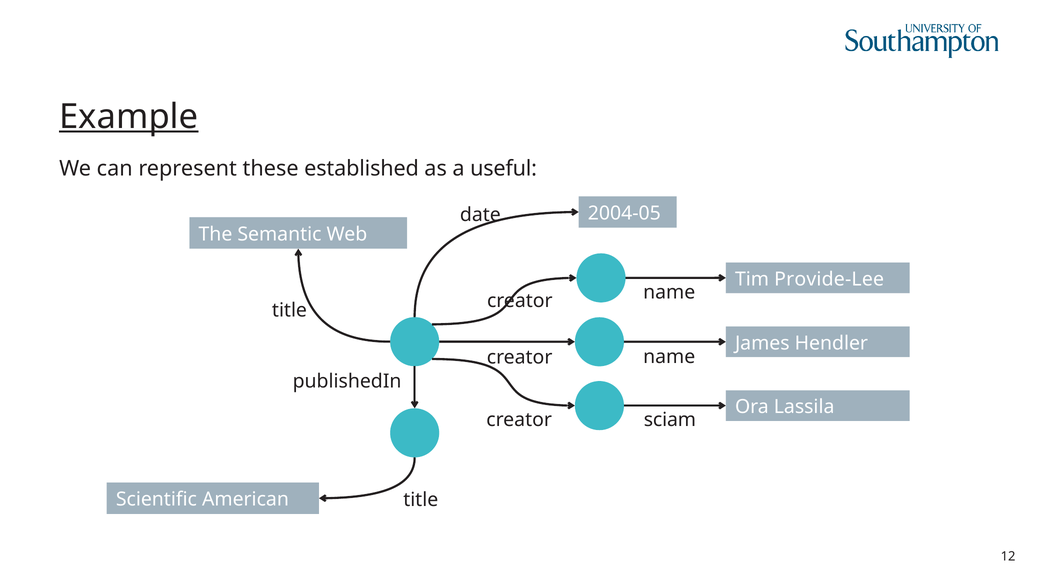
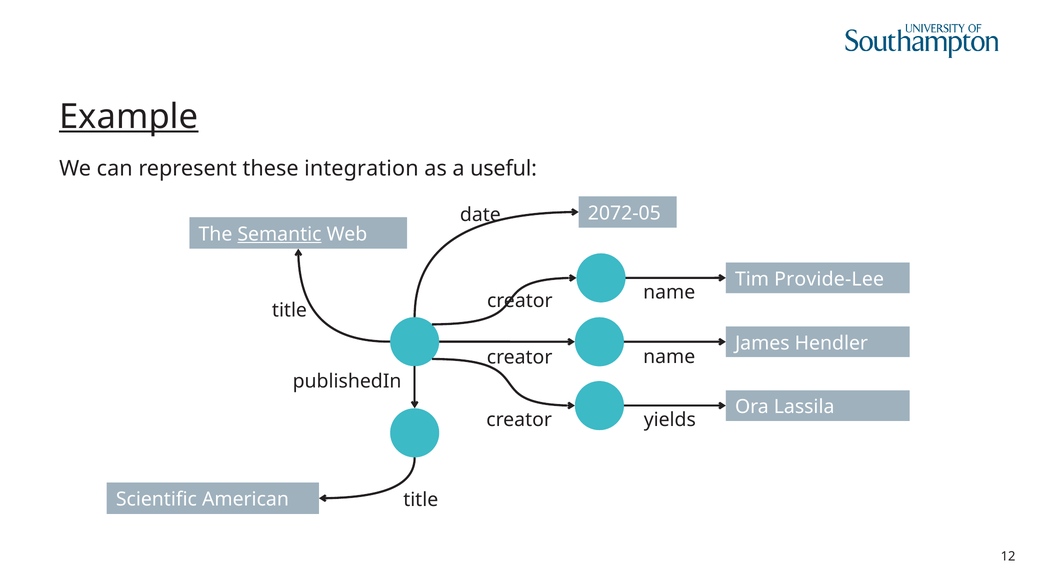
established: established -> integration
2004-05: 2004-05 -> 2072-05
Semantic underline: none -> present
sciam: sciam -> yields
